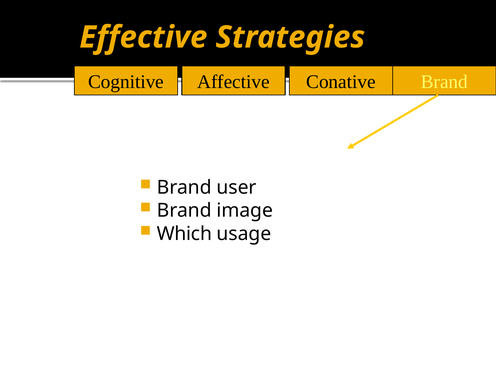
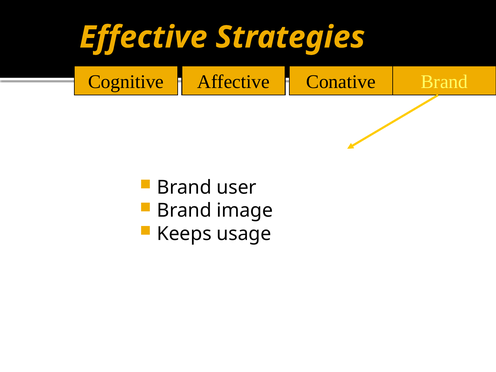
Which: Which -> Keeps
